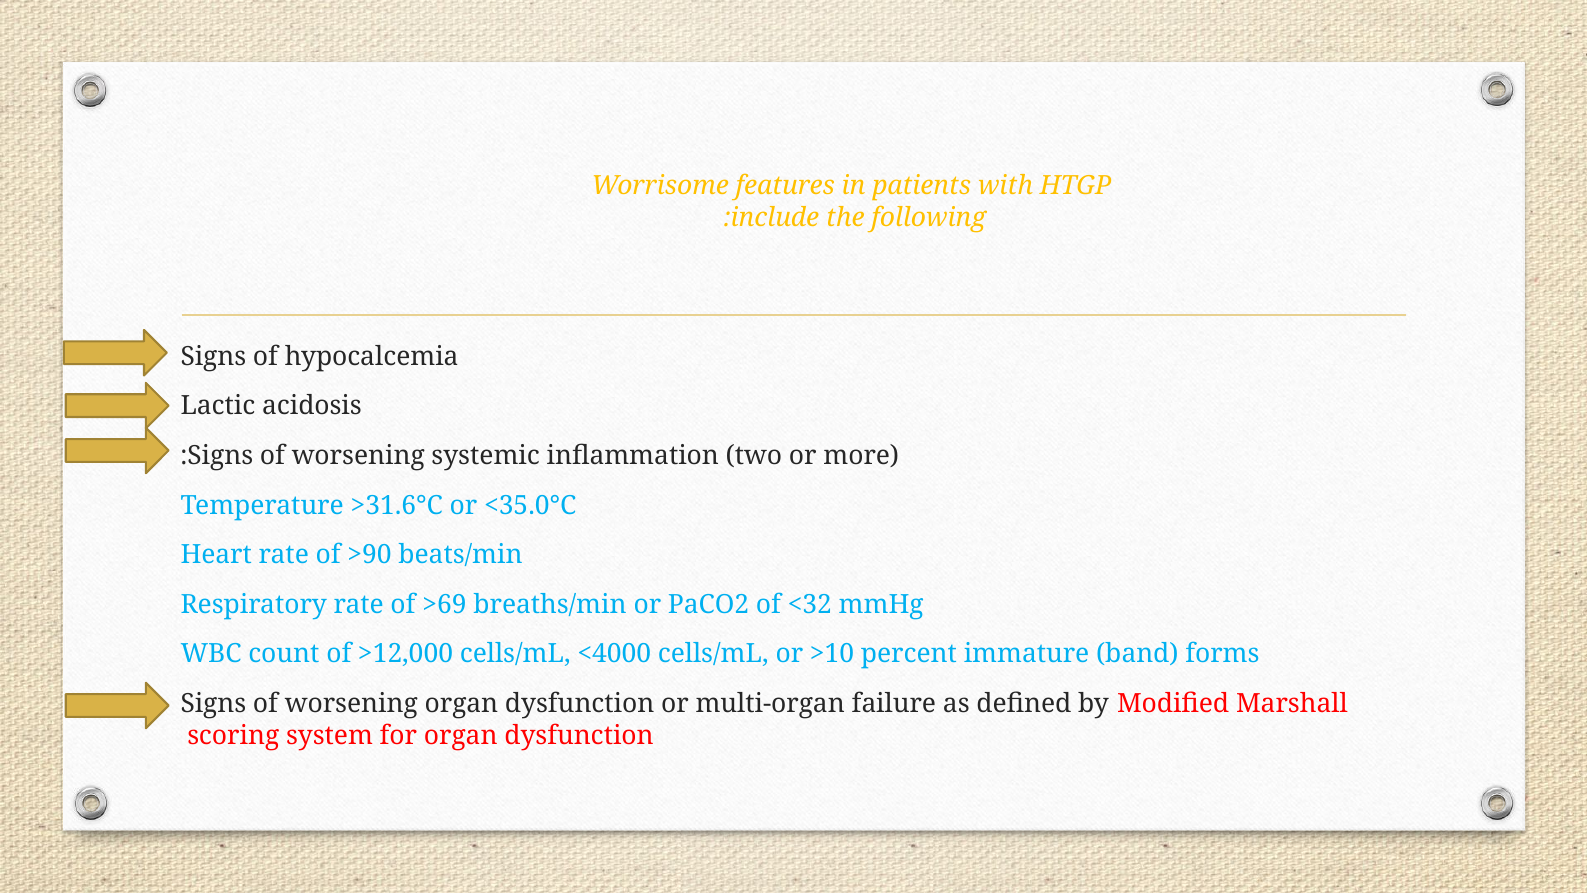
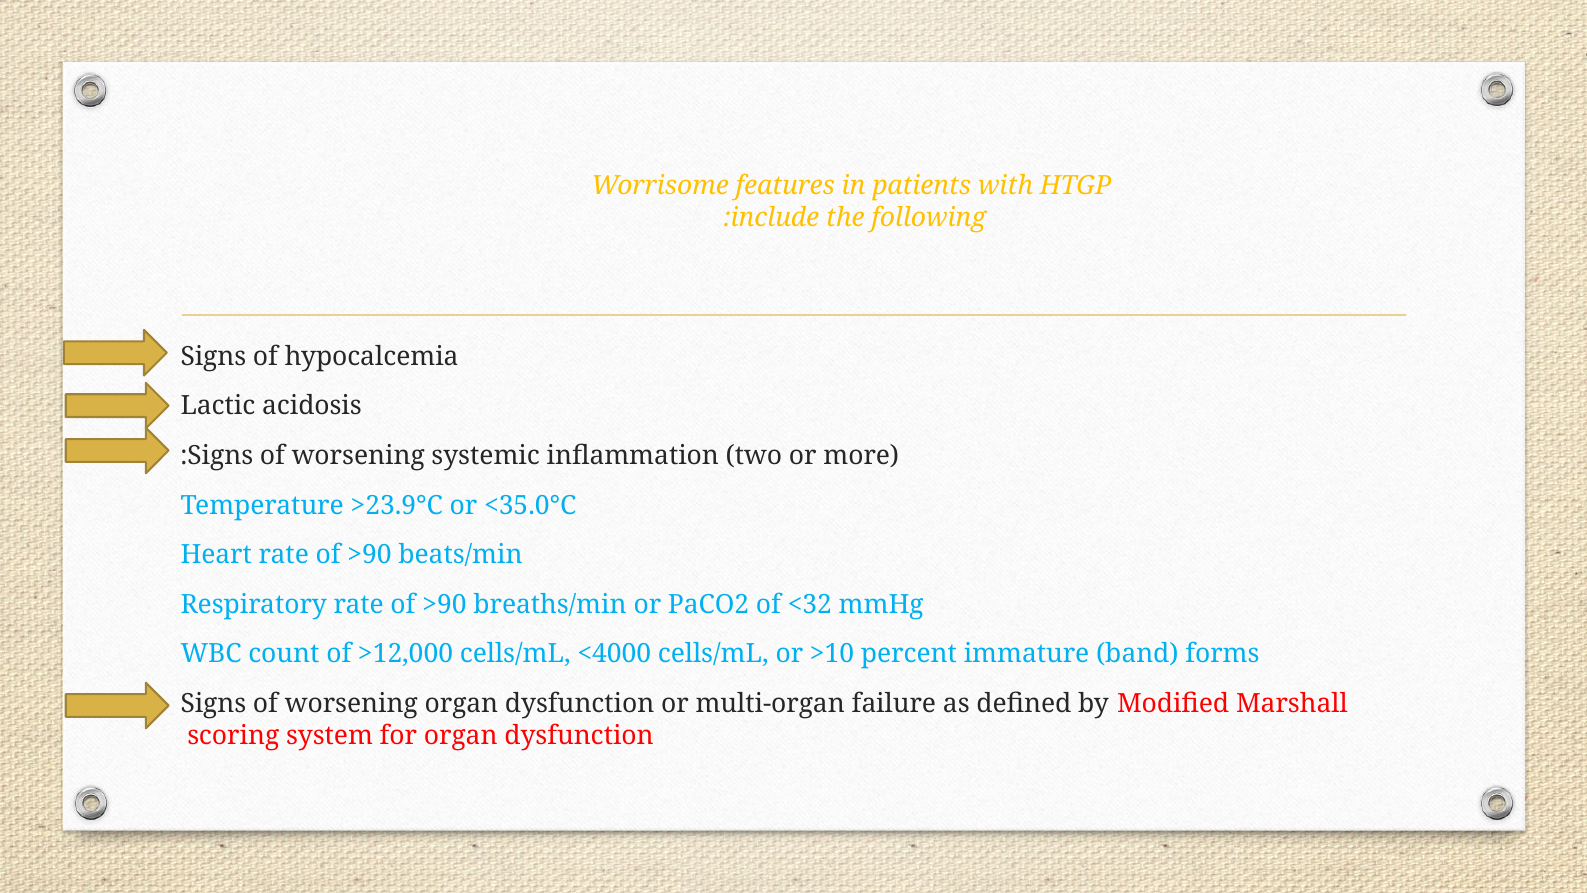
>31.6°C: >31.6°C -> >23.9°C
Respiratory rate of >69: >69 -> >90
